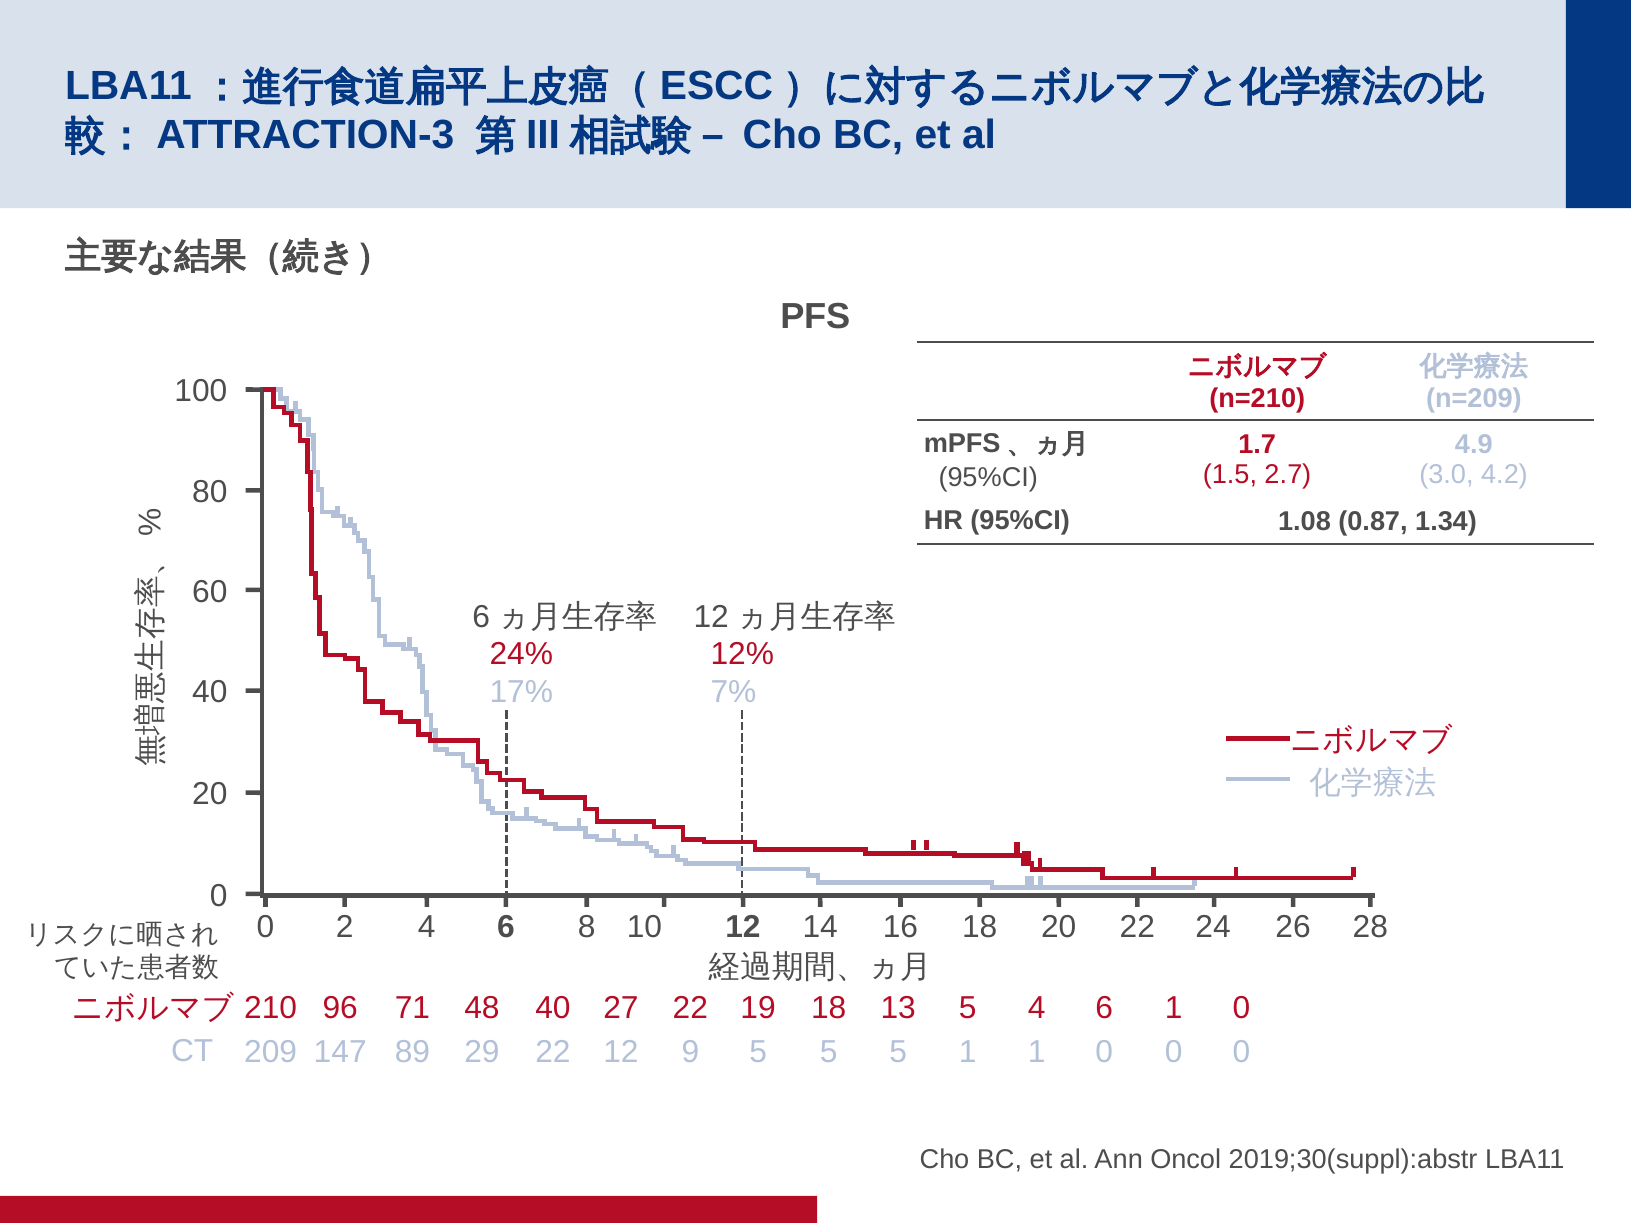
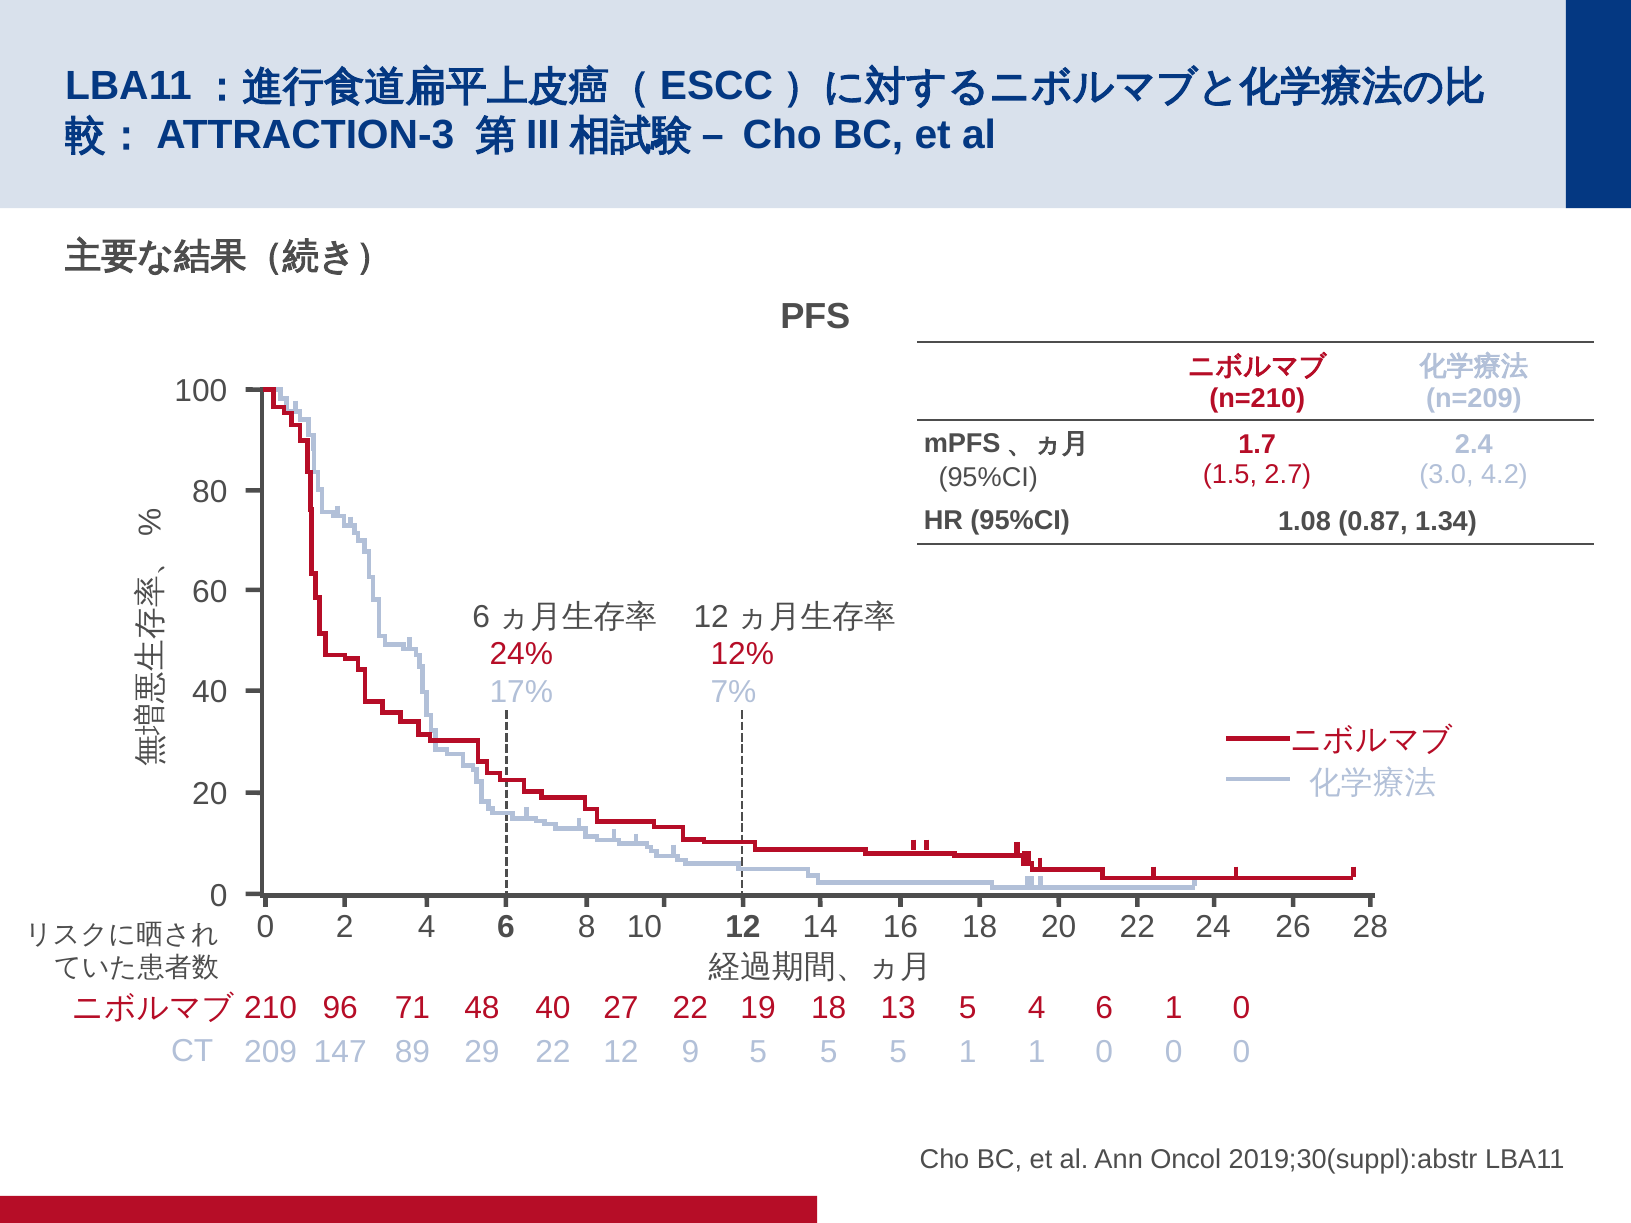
4.9: 4.9 -> 2.4
